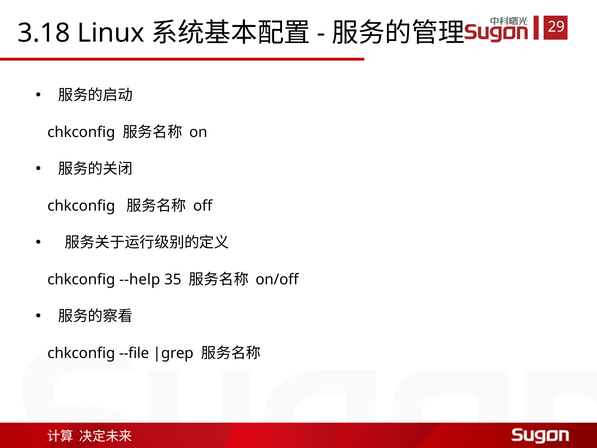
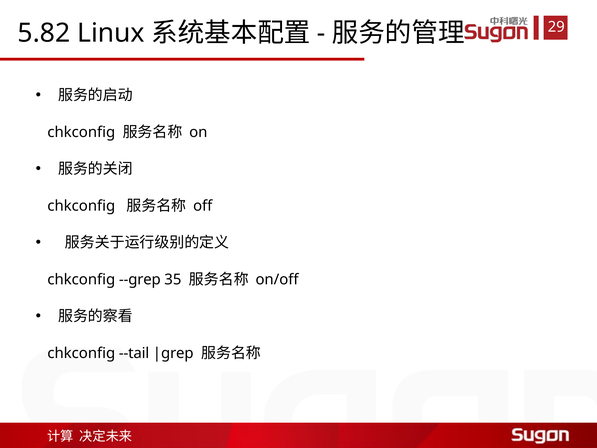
3.18: 3.18 -> 5.82
--help: --help -> --grep
--file: --file -> --tail
